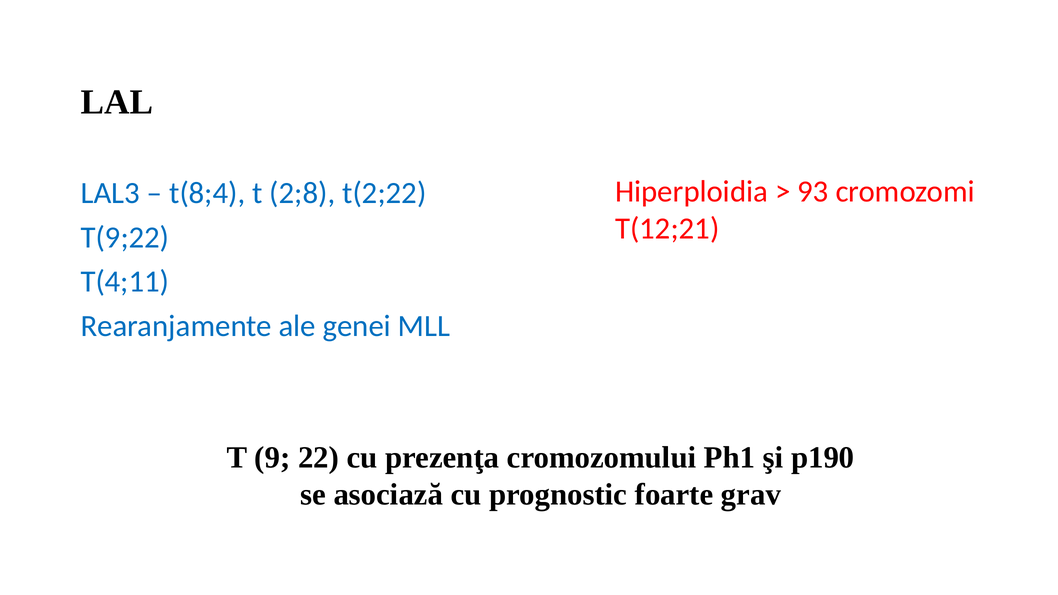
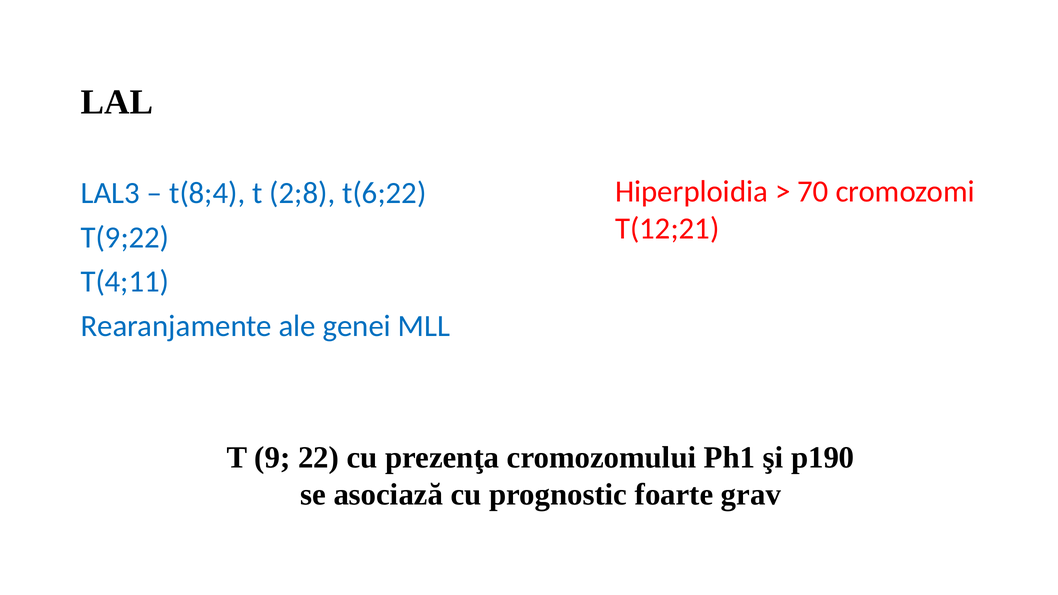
93: 93 -> 70
t(2;22: t(2;22 -> t(6;22
